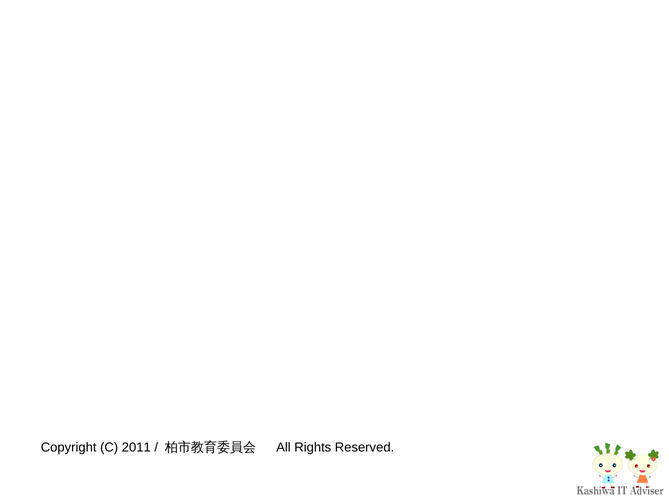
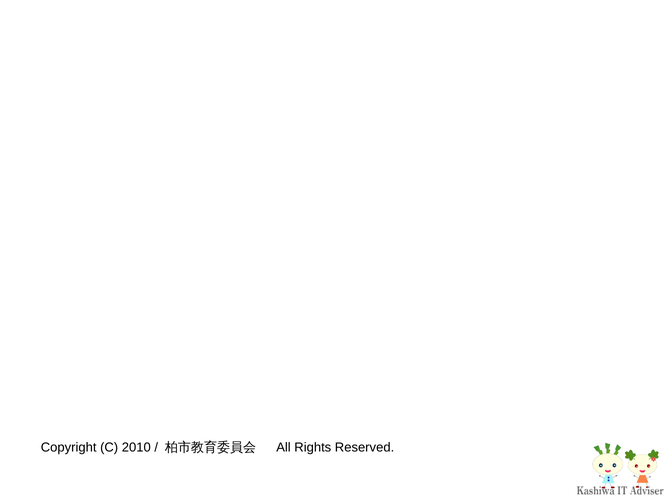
2011: 2011 -> 2010
